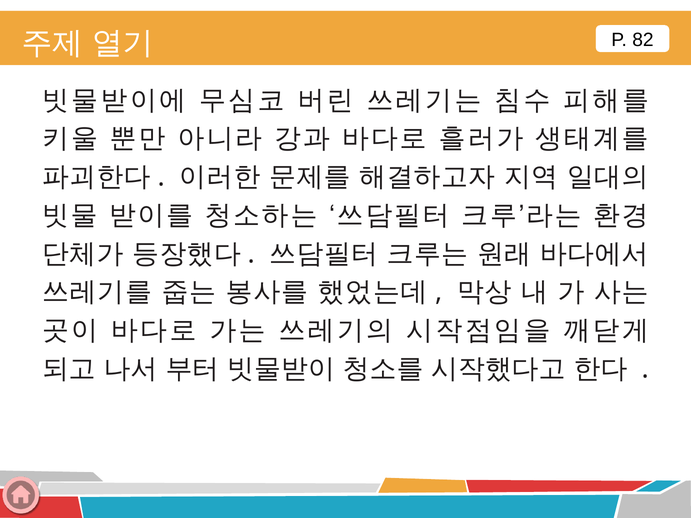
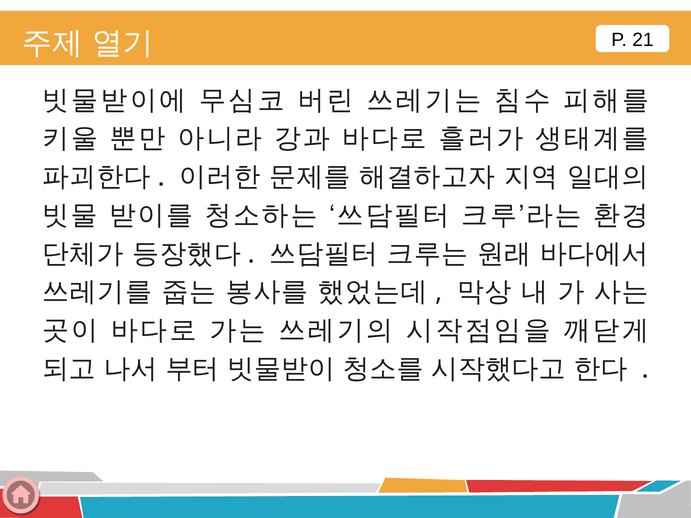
82: 82 -> 21
